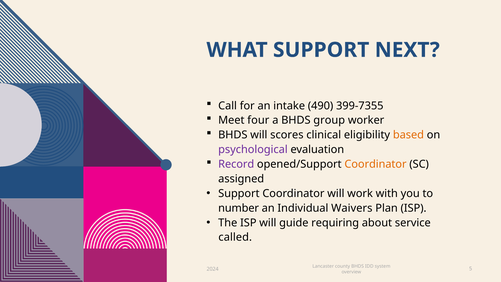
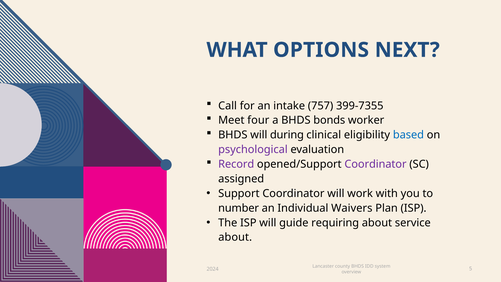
WHAT SUPPORT: SUPPORT -> OPTIONS
490: 490 -> 757
group: group -> bonds
scores: scores -> during
based colour: orange -> blue
Coordinator at (376, 164) colour: orange -> purple
called at (235, 237): called -> about
